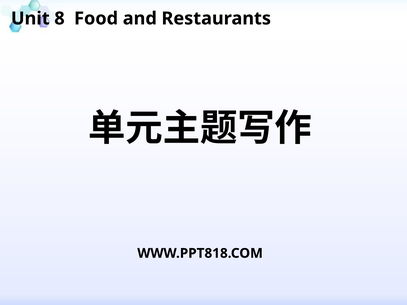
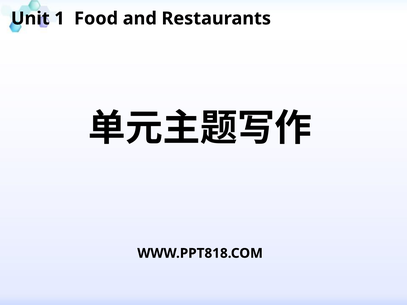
8: 8 -> 1
